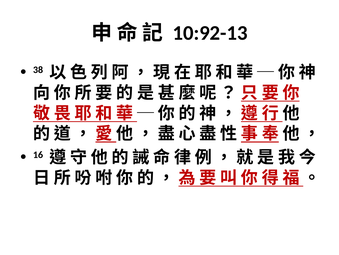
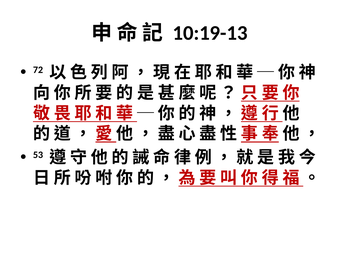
10:92-13: 10:92-13 -> 10:19-13
38: 38 -> 72
16: 16 -> 53
